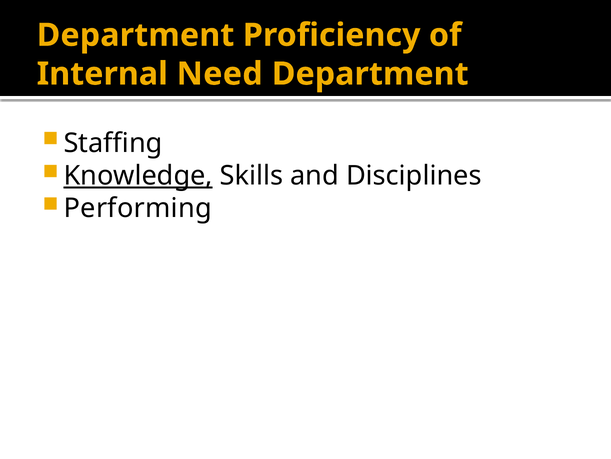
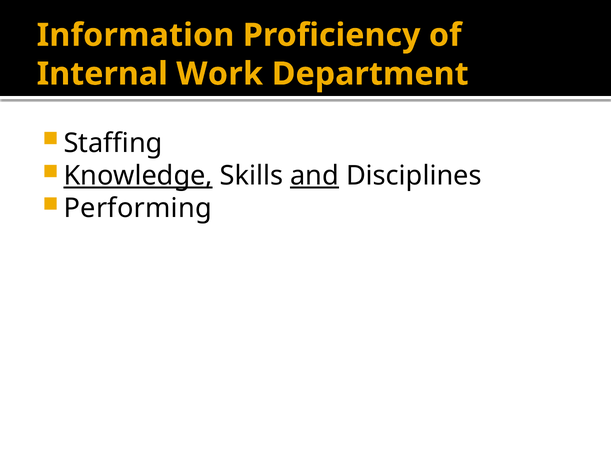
Department at (136, 35): Department -> Information
Need: Need -> Work
and underline: none -> present
